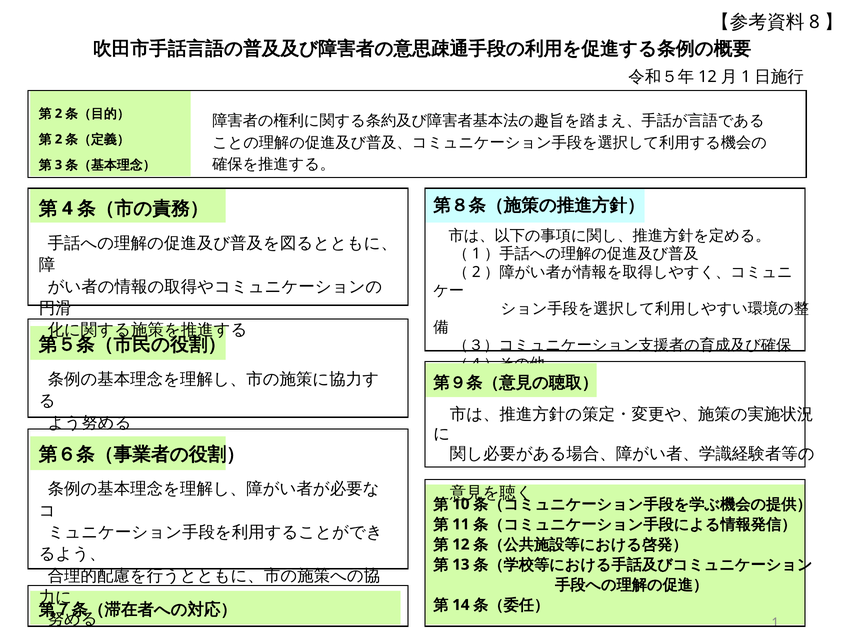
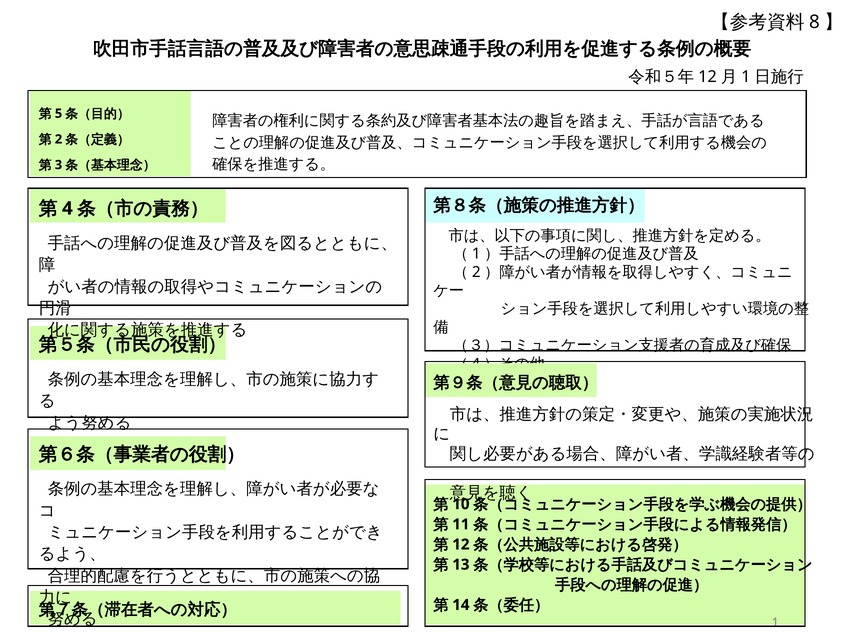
2 at (59, 114): 2 -> 5
